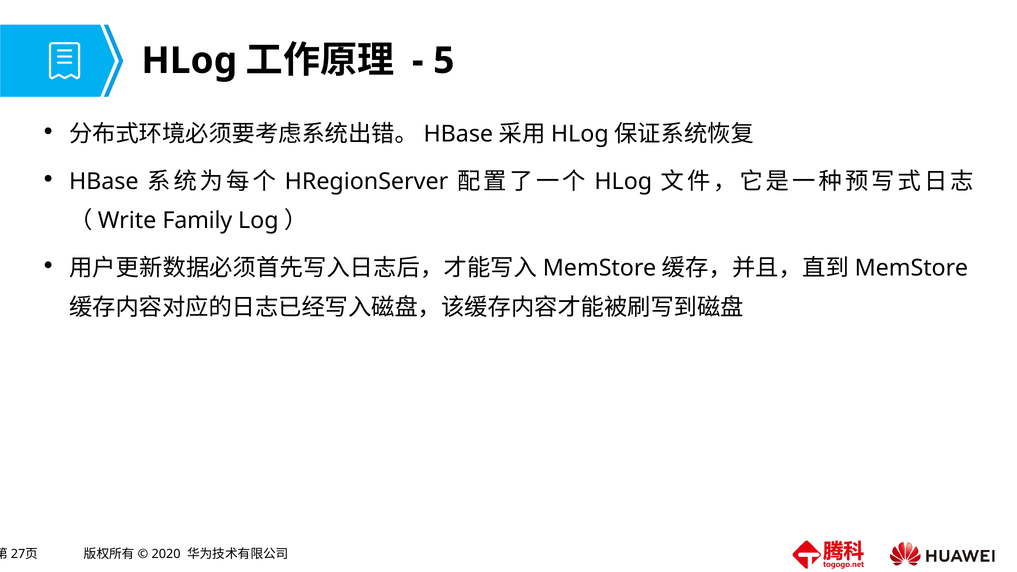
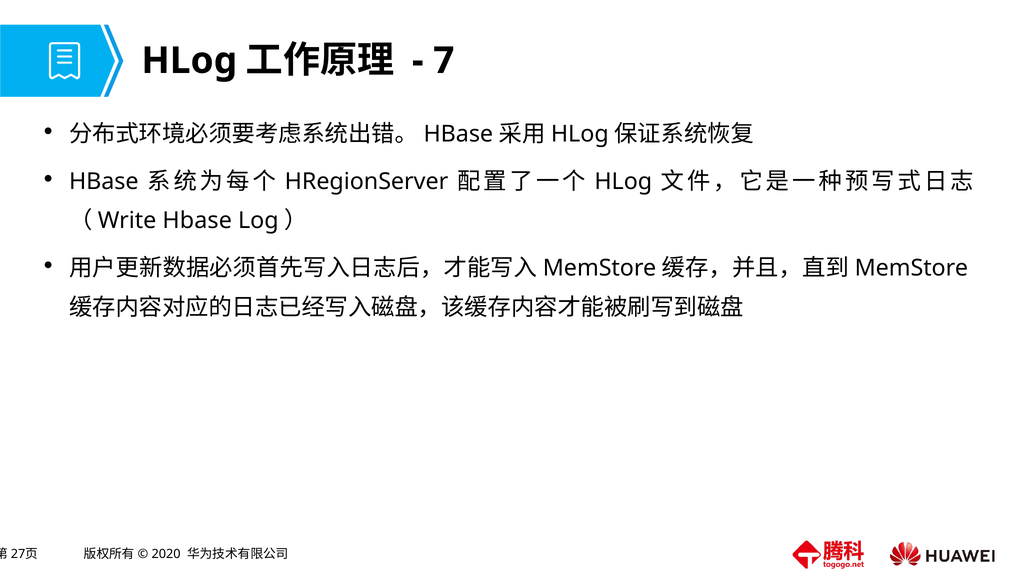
5: 5 -> 7
Family at (197, 221): Family -> Hbase
